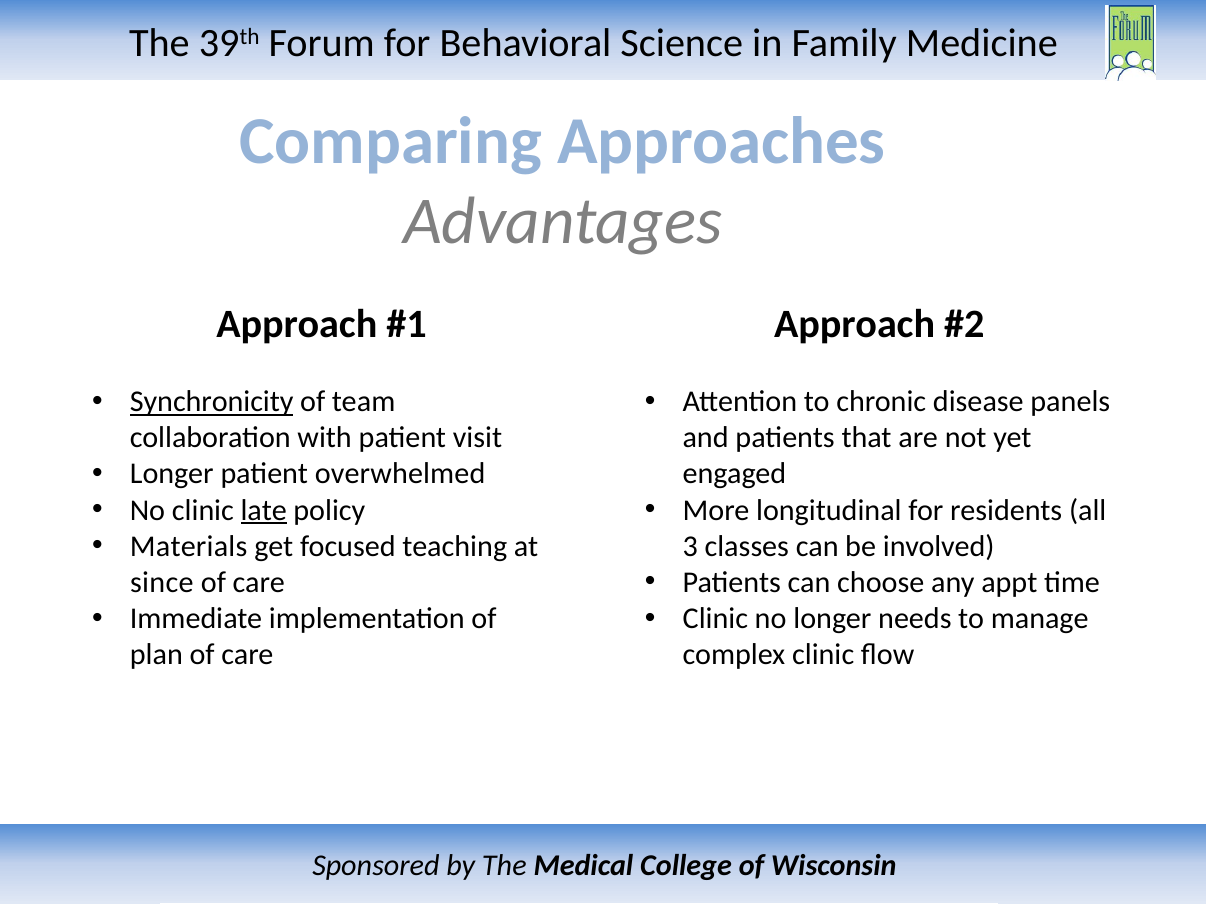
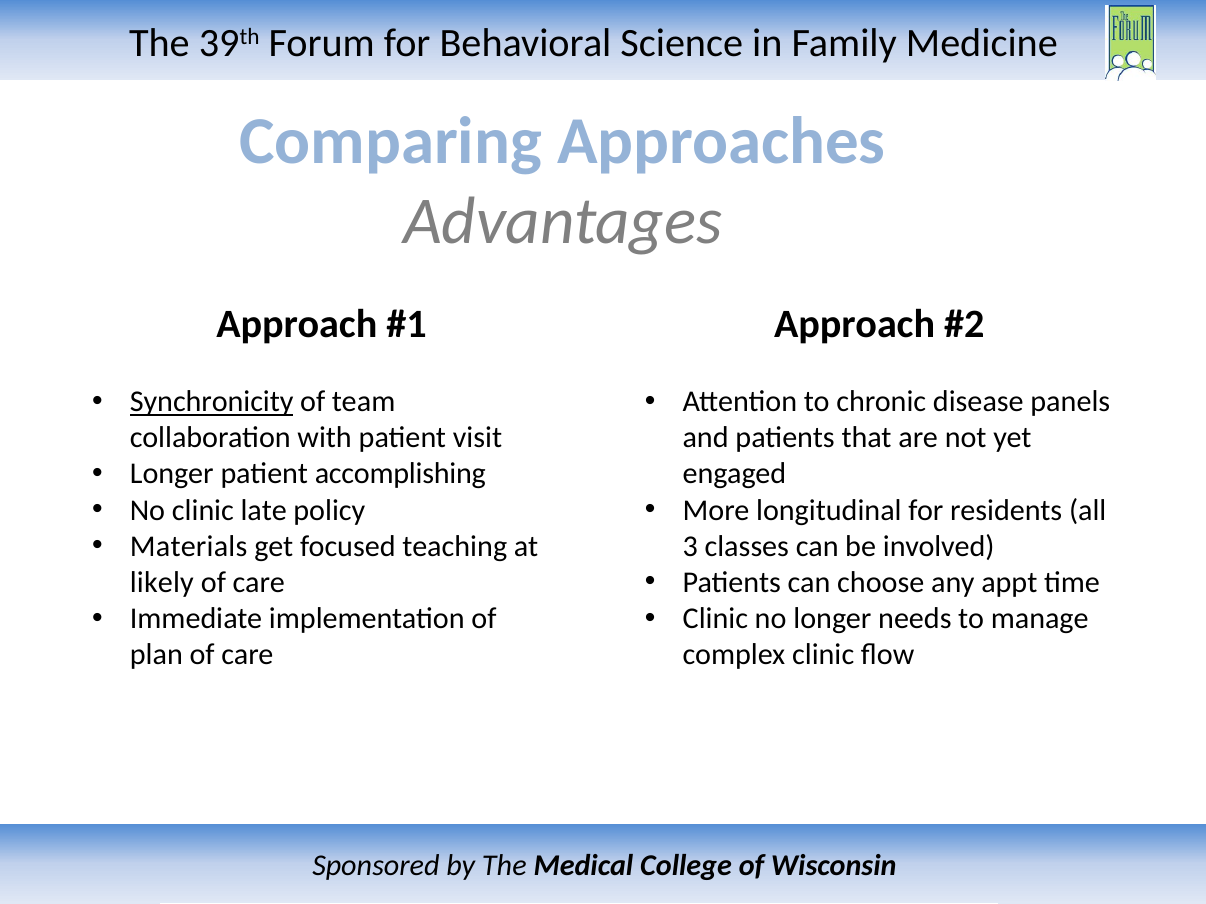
overwhelmed: overwhelmed -> accomplishing
late underline: present -> none
since: since -> likely
